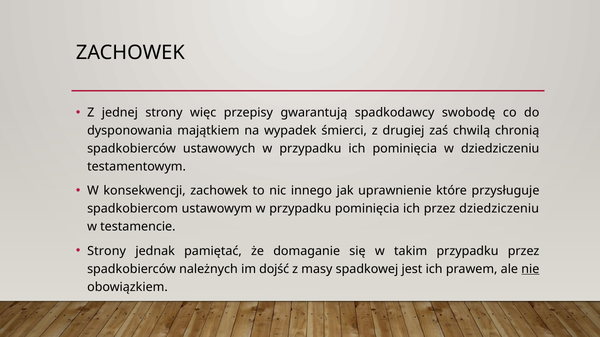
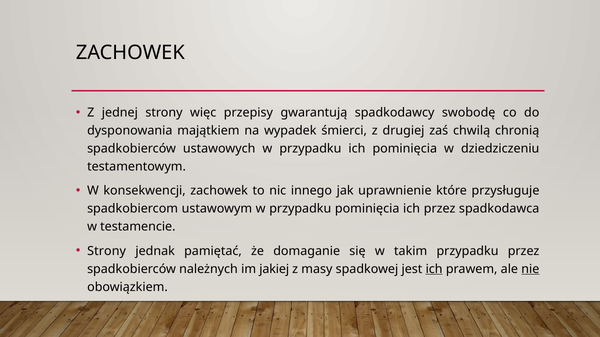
przez dziedziczeniu: dziedziczeniu -> spadkodawca
dojść: dojść -> jakiej
ich at (434, 269) underline: none -> present
